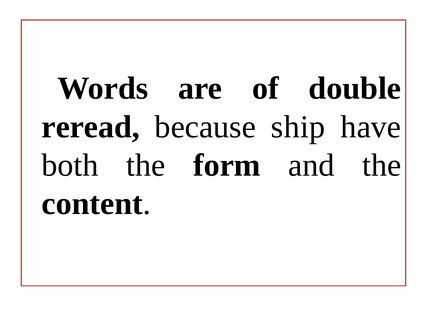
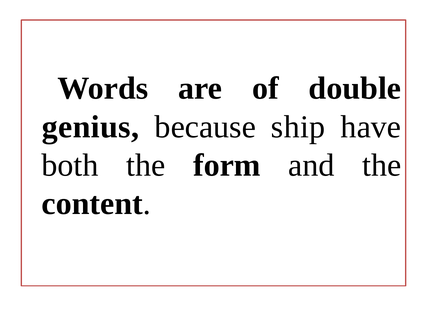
reread: reread -> genius
